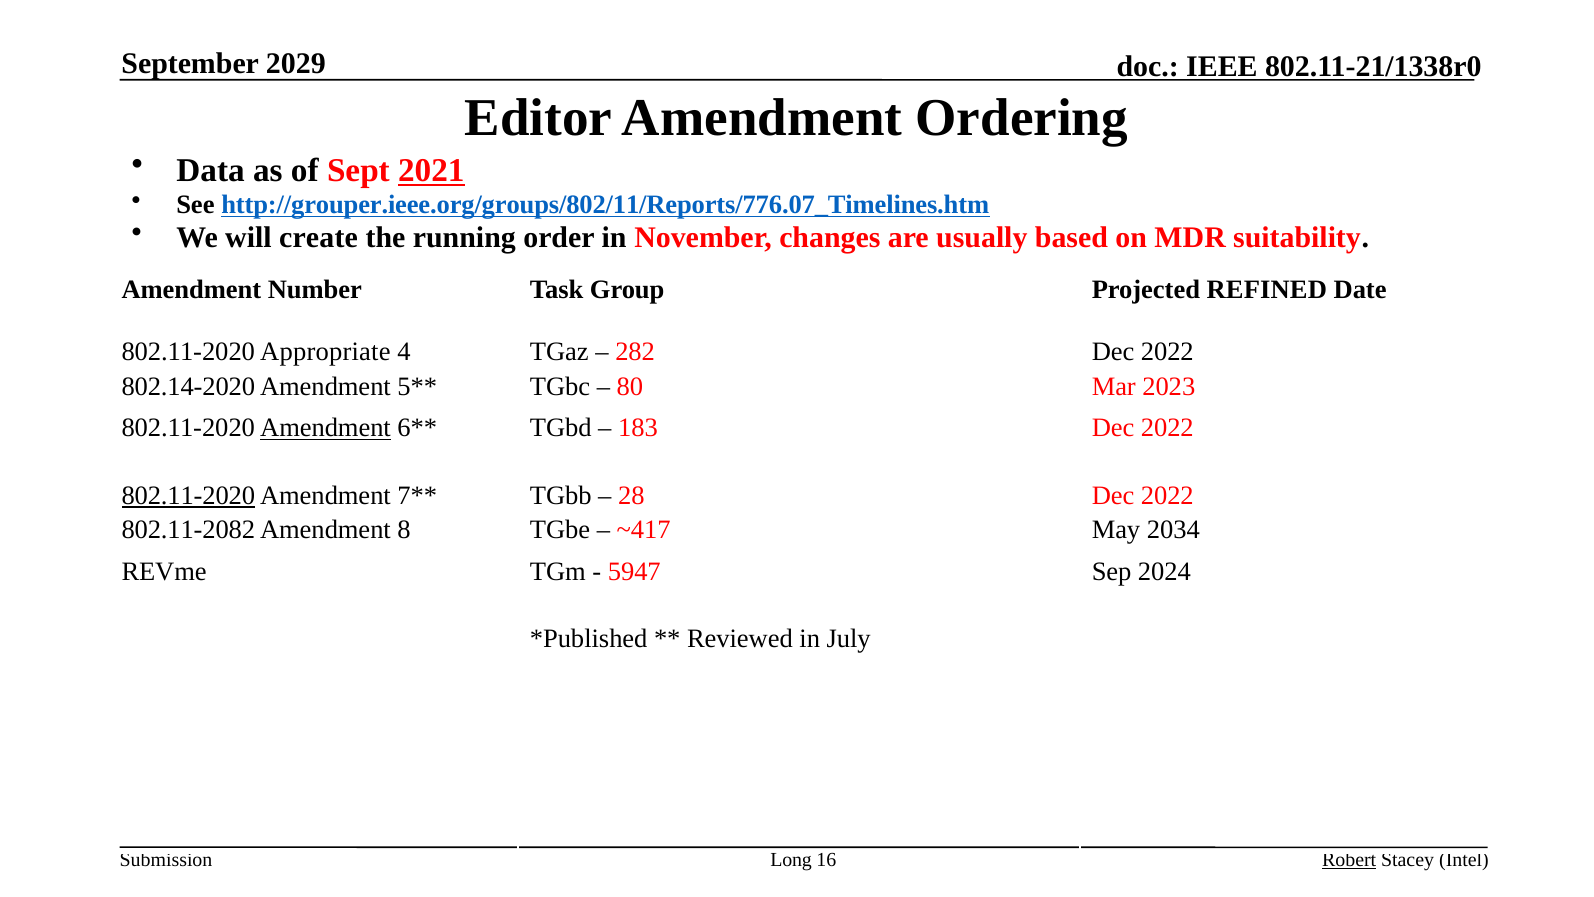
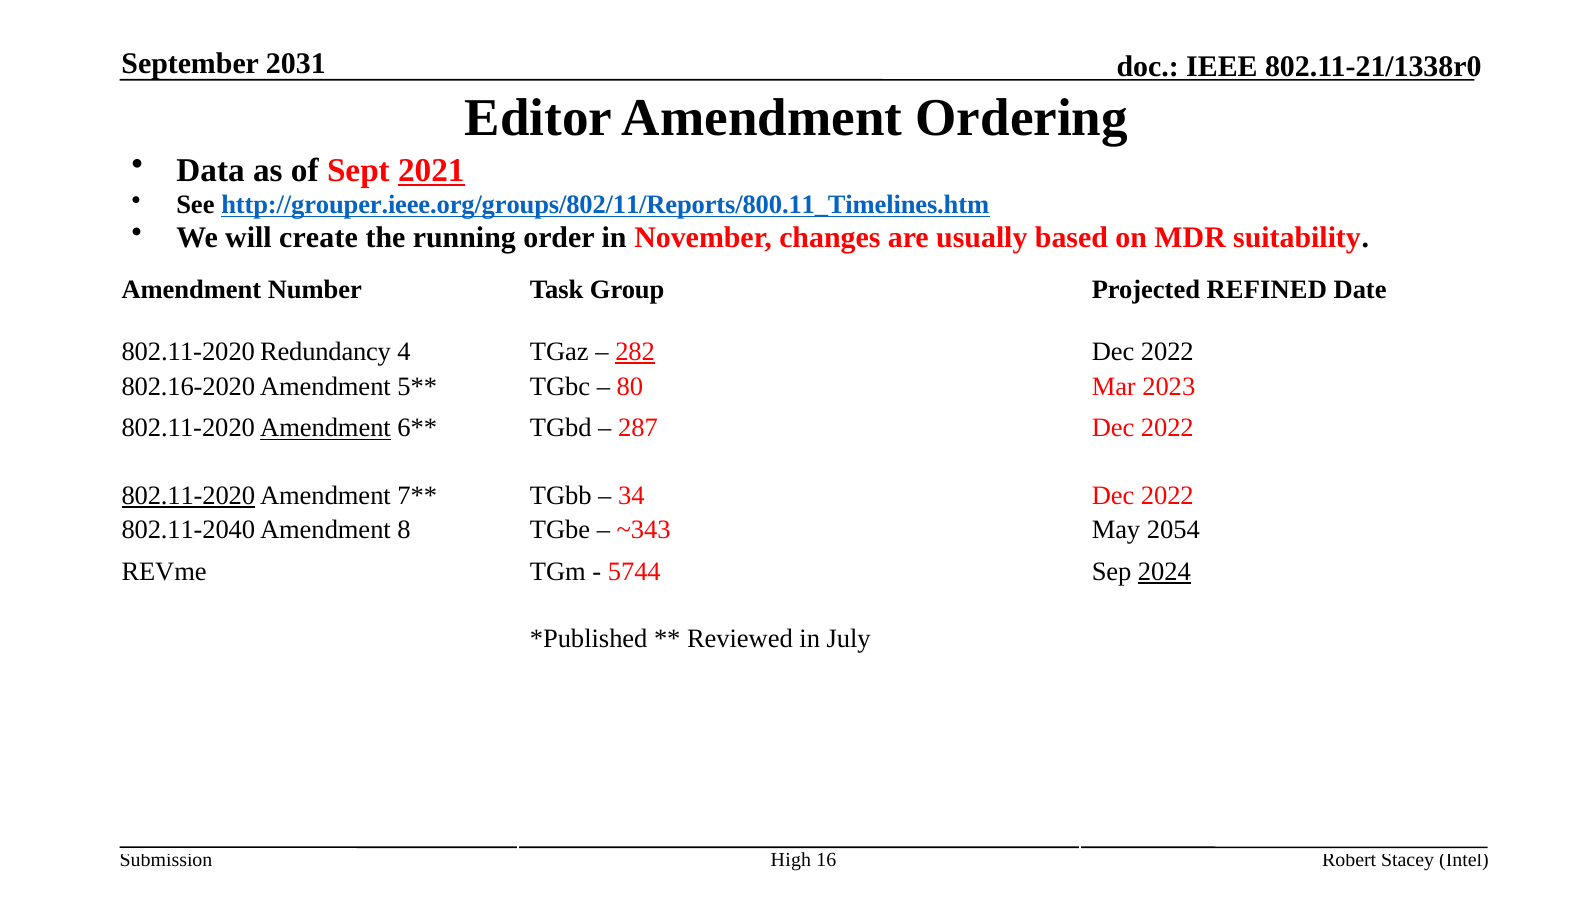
2029: 2029 -> 2031
http://grouper.ieee.org/groups/802/11/Reports/776.07_Timelines.htm: http://grouper.ieee.org/groups/802/11/Reports/776.07_Timelines.htm -> http://grouper.ieee.org/groups/802/11/Reports/800.11_Timelines.htm
Appropriate: Appropriate -> Redundancy
282 underline: none -> present
802.14-2020: 802.14-2020 -> 802.16-2020
183: 183 -> 287
28: 28 -> 34
802.11-2082: 802.11-2082 -> 802.11-2040
~417: ~417 -> ~343
2034: 2034 -> 2054
5947: 5947 -> 5744
2024 underline: none -> present
Long: Long -> High
Robert underline: present -> none
